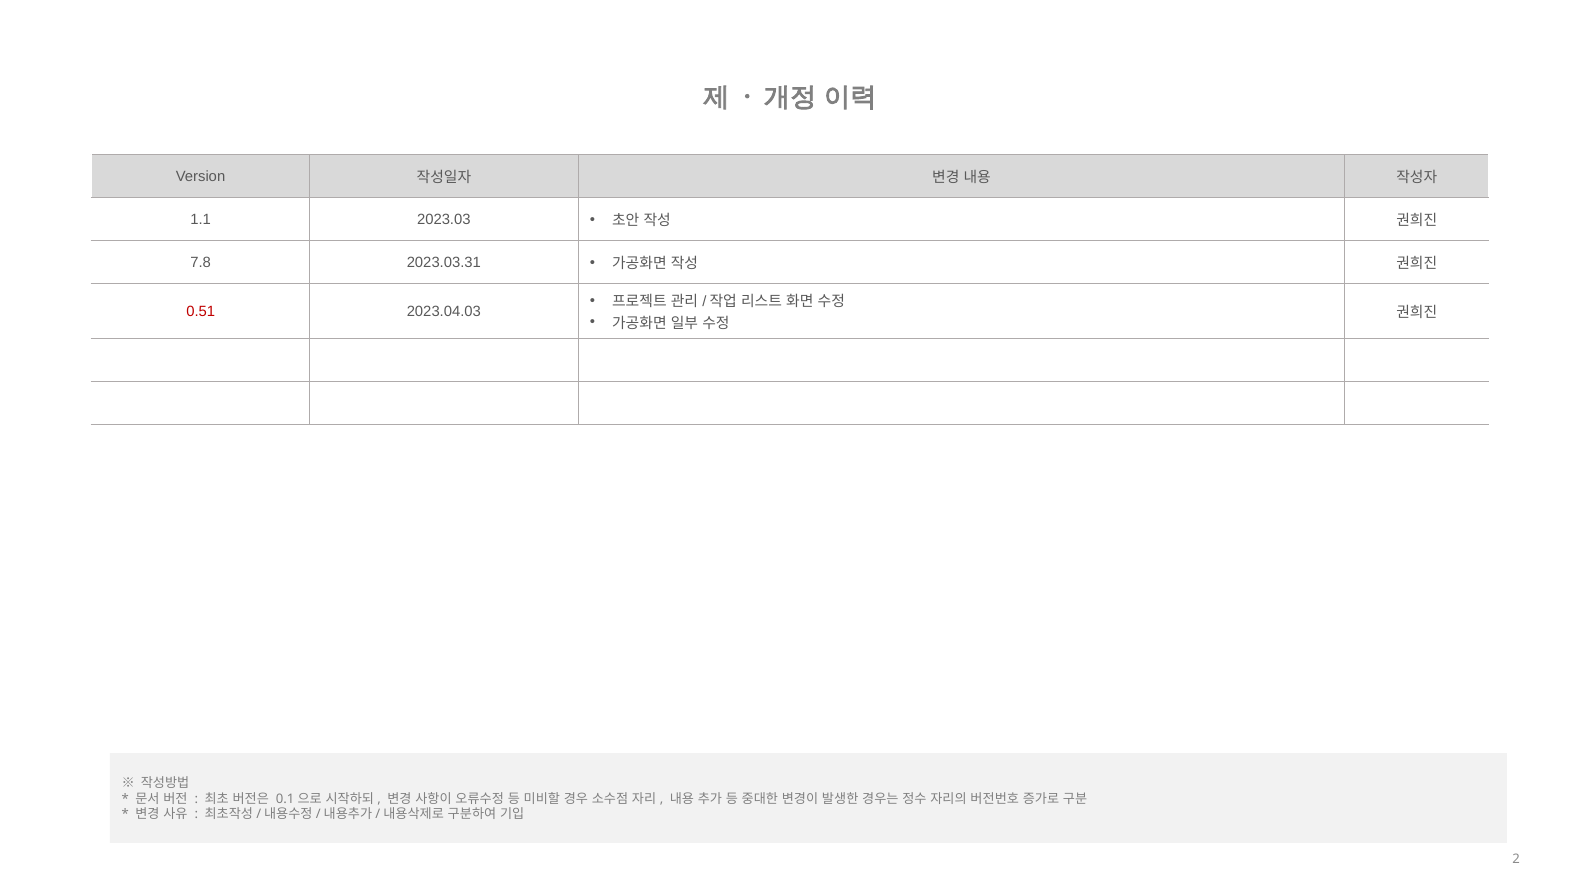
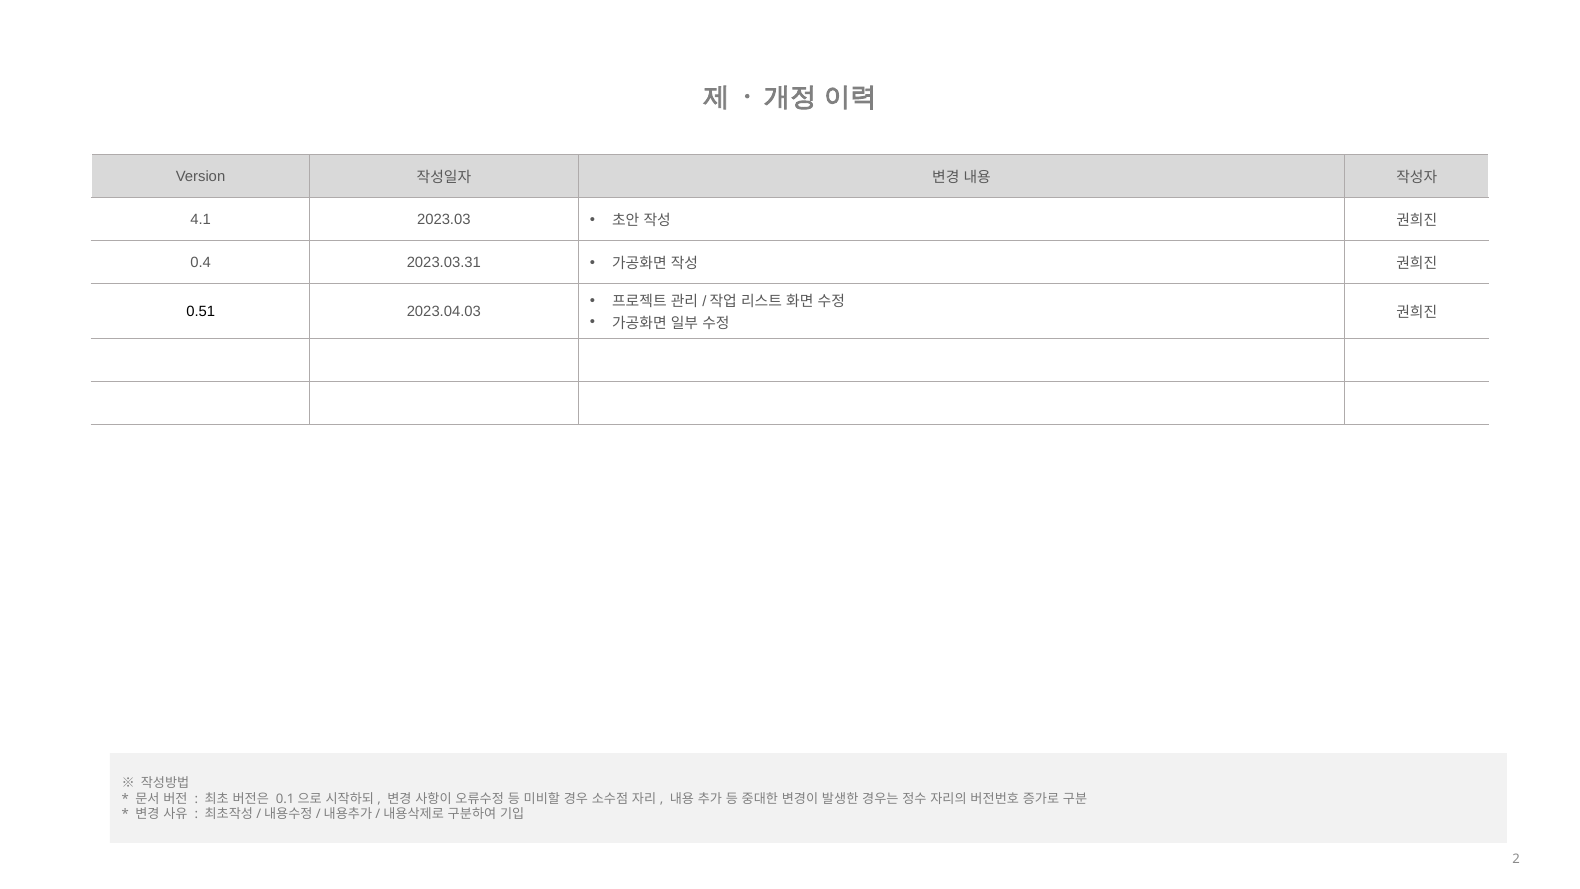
1.1: 1.1 -> 4.1
7.8: 7.8 -> 0.4
0.51 colour: red -> black
